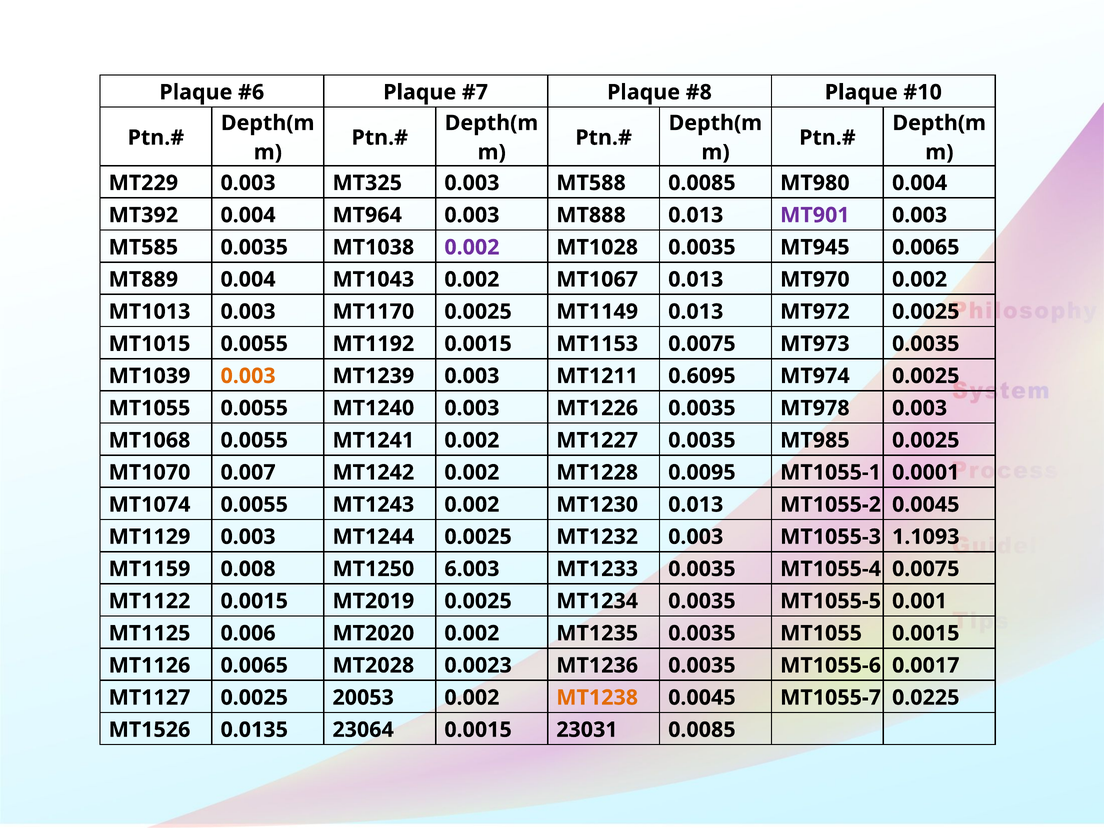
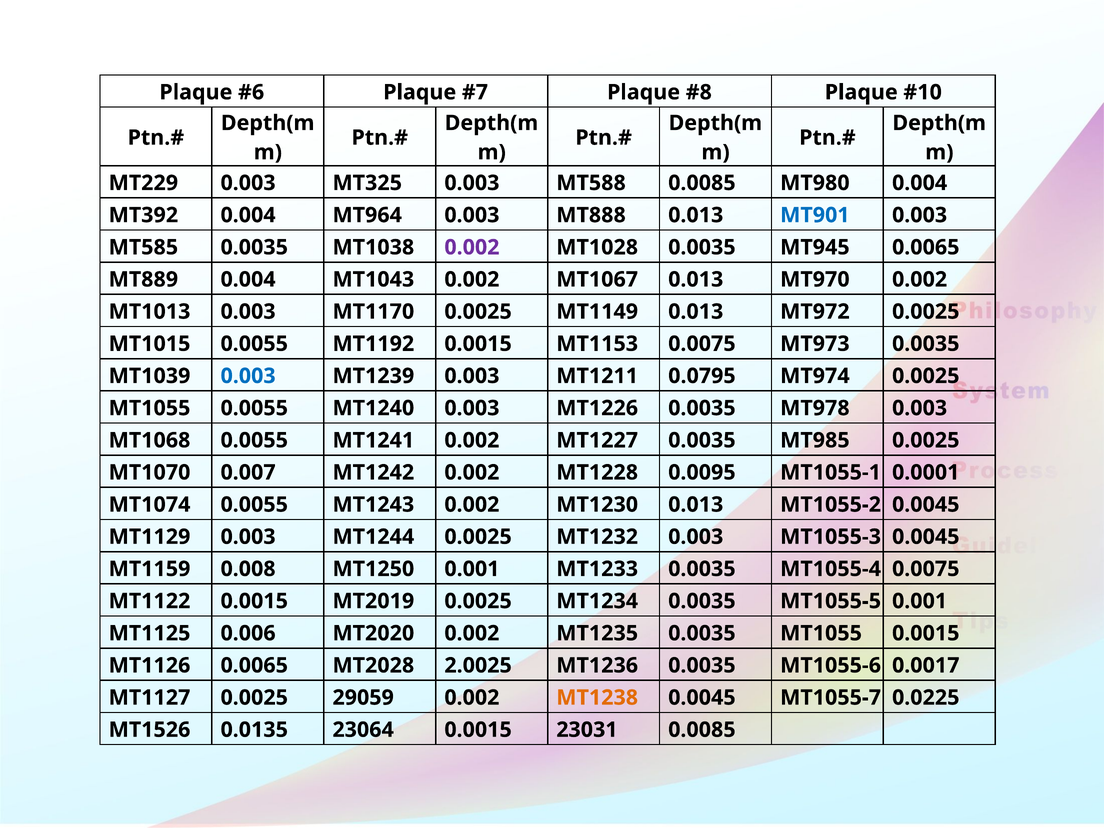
MT901 colour: purple -> blue
0.003 at (248, 376) colour: orange -> blue
0.6095: 0.6095 -> 0.0795
MT1055-3 1.1093: 1.1093 -> 0.0045
MT1250 6.003: 6.003 -> 0.001
0.0023: 0.0023 -> 2.0025
20053: 20053 -> 29059
